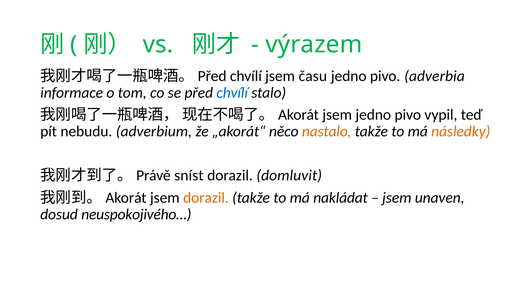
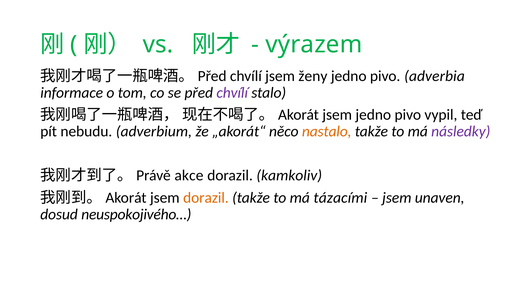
času: času -> ženy
chvílí at (232, 93) colour: blue -> purple
následky colour: orange -> purple
sníst: sníst -> akce
domluvit: domluvit -> kamkoliv
nakládat: nakládat -> tázacími
